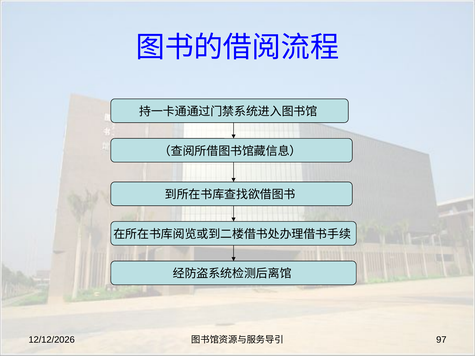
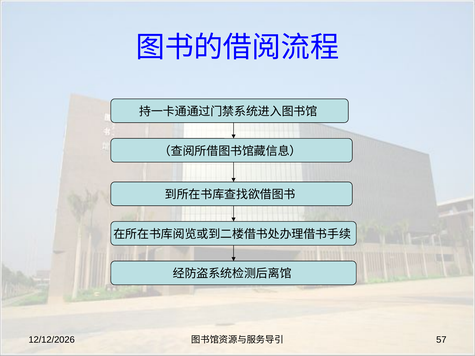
97: 97 -> 57
